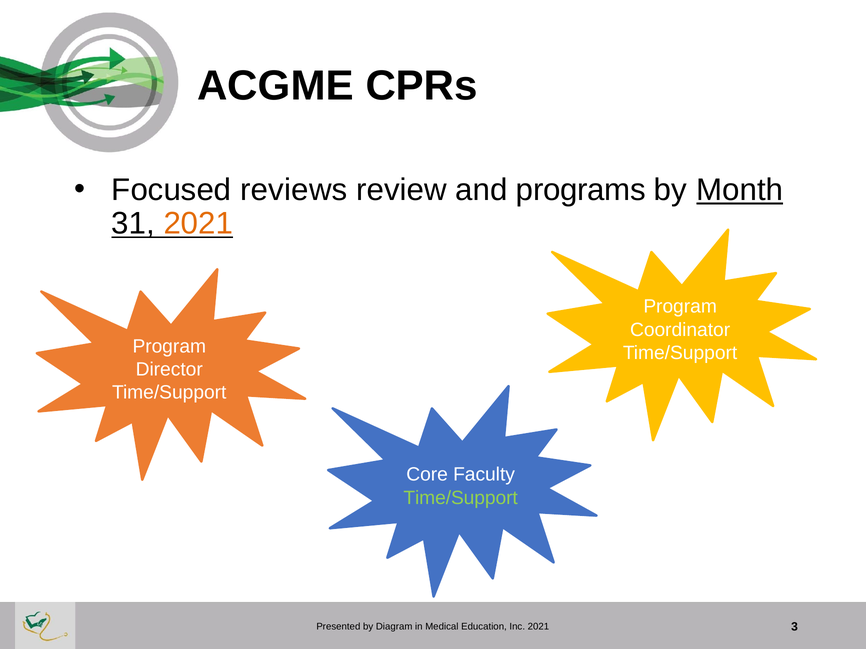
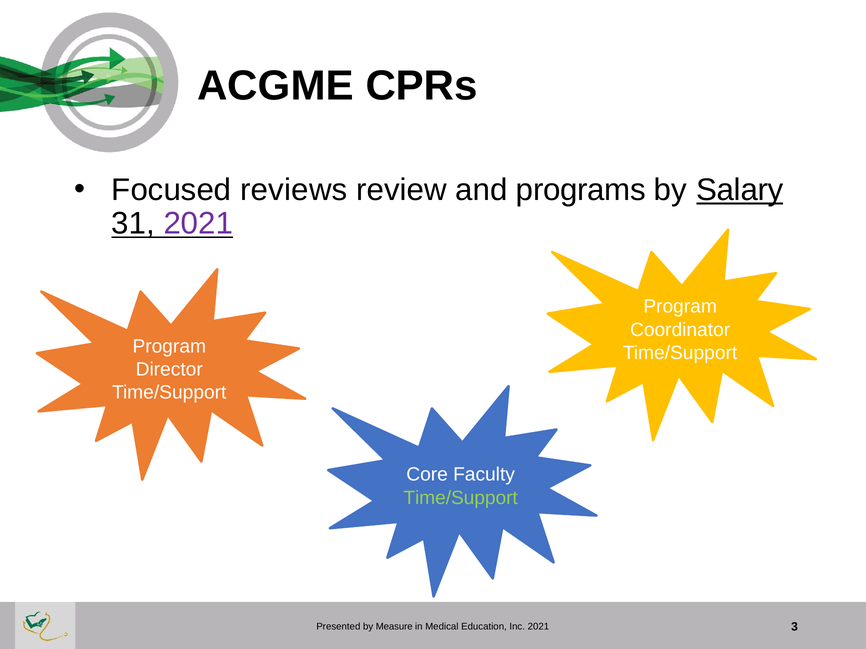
Month: Month -> Salary
2021 at (198, 224) colour: orange -> purple
Diagram: Diagram -> Measure
